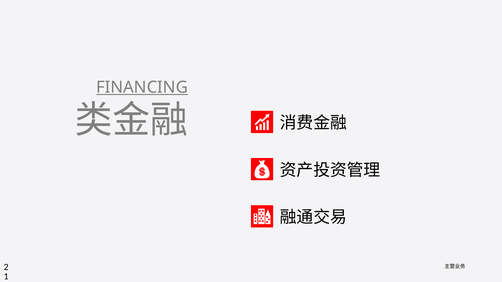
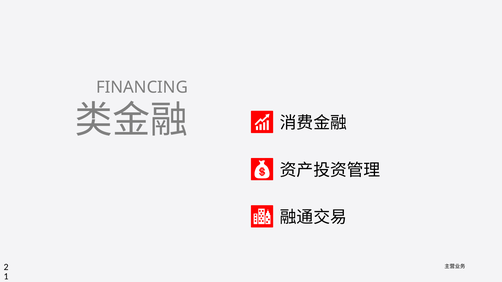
FINANCING underline: present -> none
